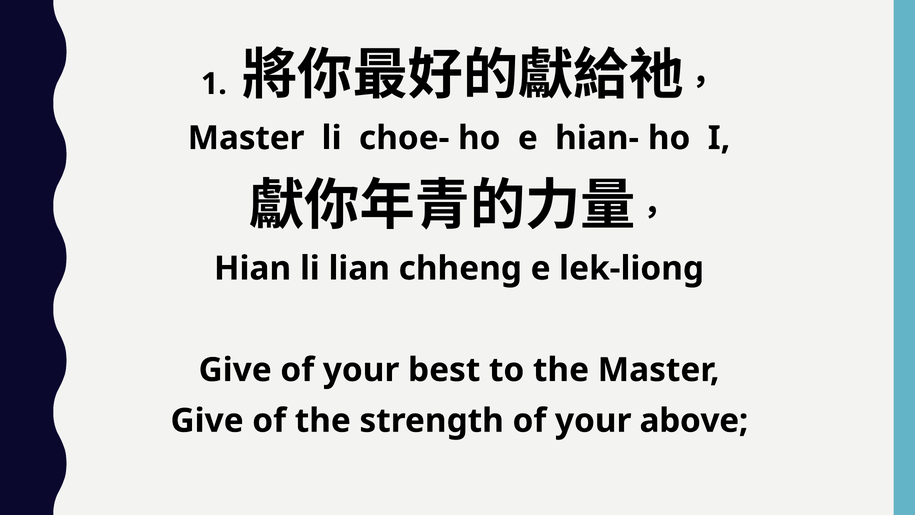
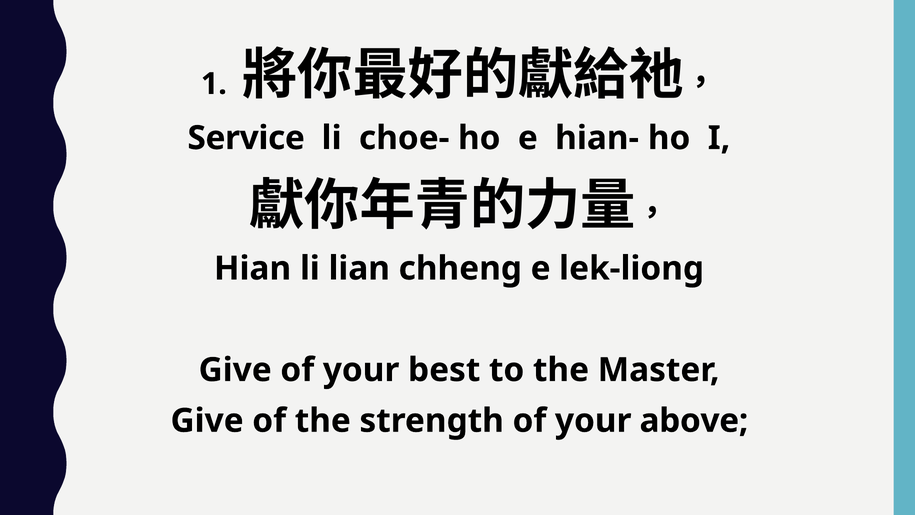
Master at (246, 138): Master -> Service
